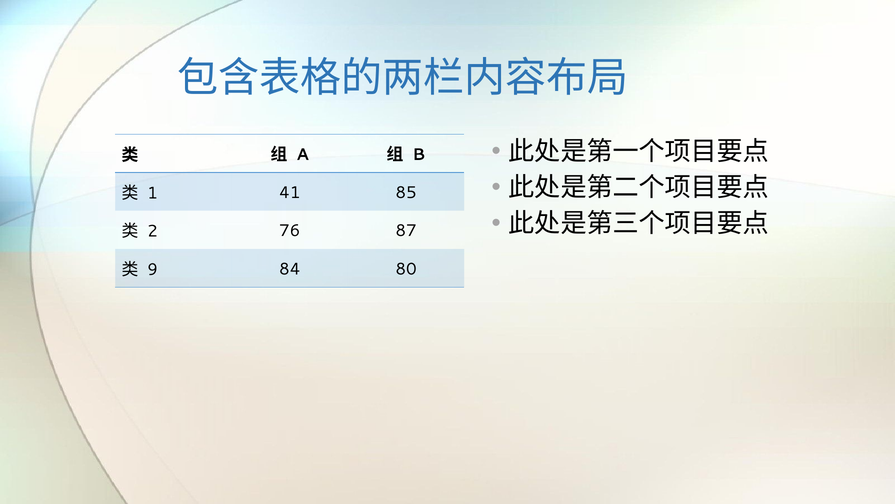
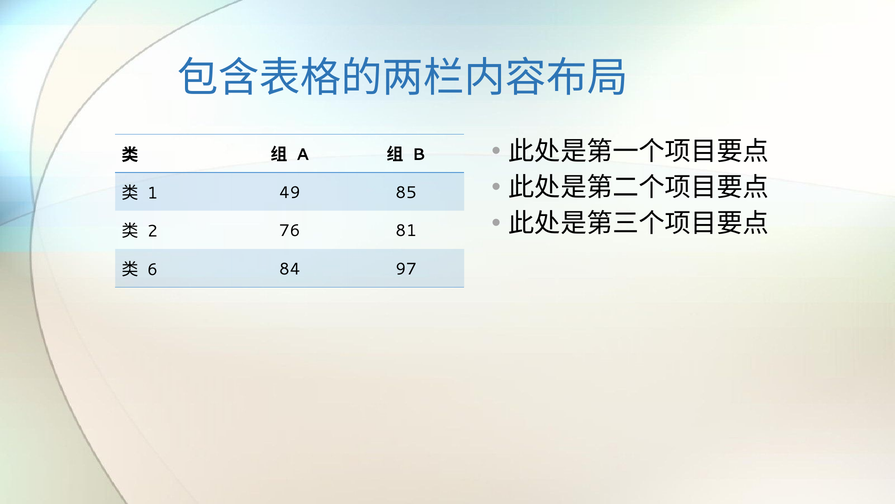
41: 41 -> 49
87: 87 -> 81
9: 9 -> 6
80: 80 -> 97
